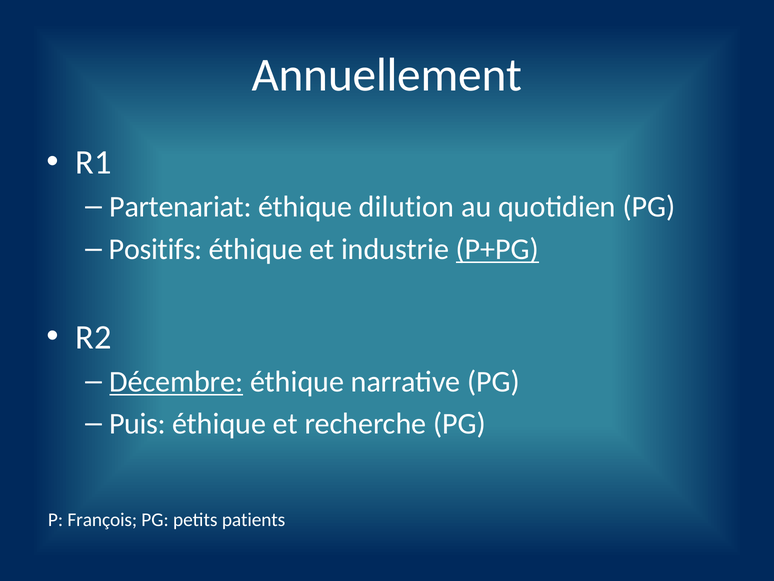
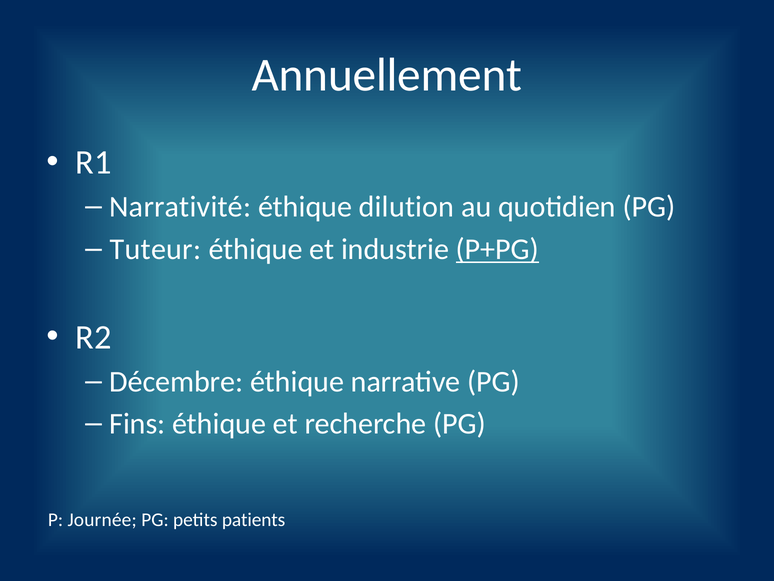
Partenariat: Partenariat -> Narrativité
Positifs: Positifs -> Tuteur
Décembre underline: present -> none
Puis: Puis -> Fins
François: François -> Journée
